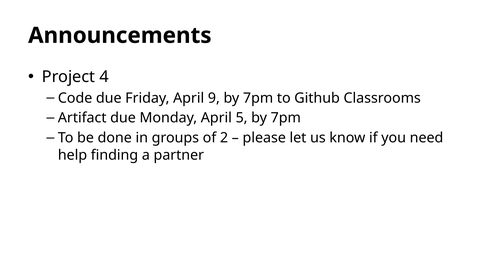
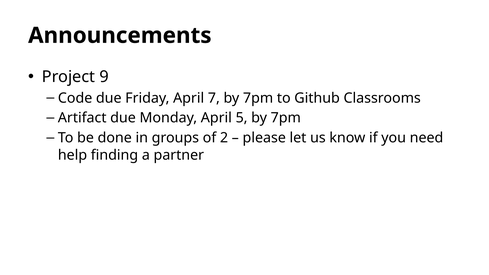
4: 4 -> 9
9: 9 -> 7
